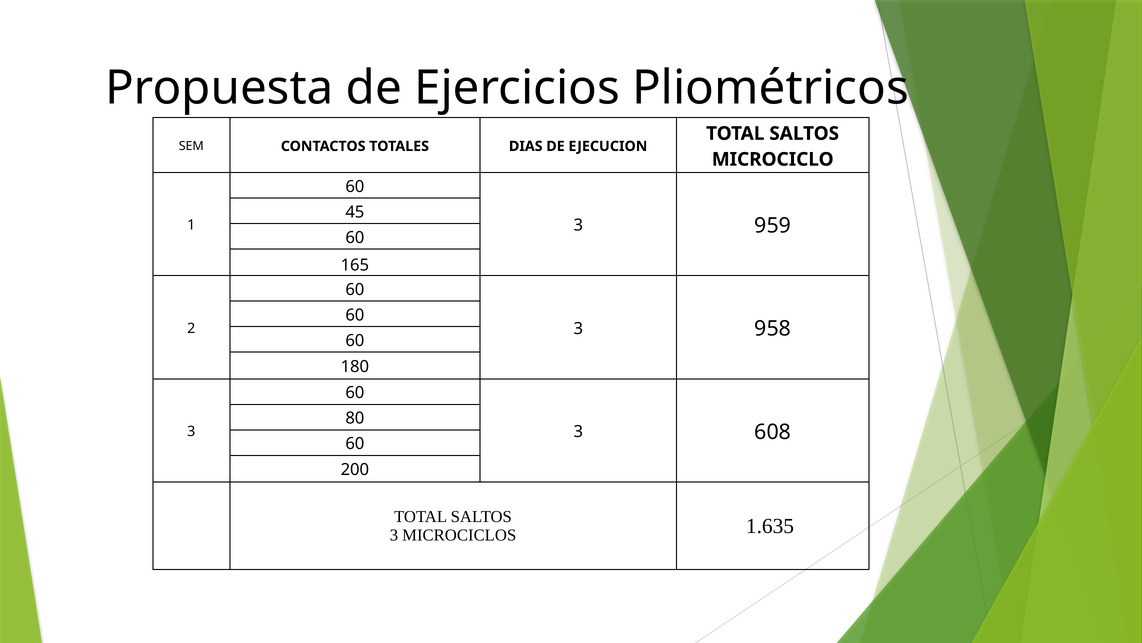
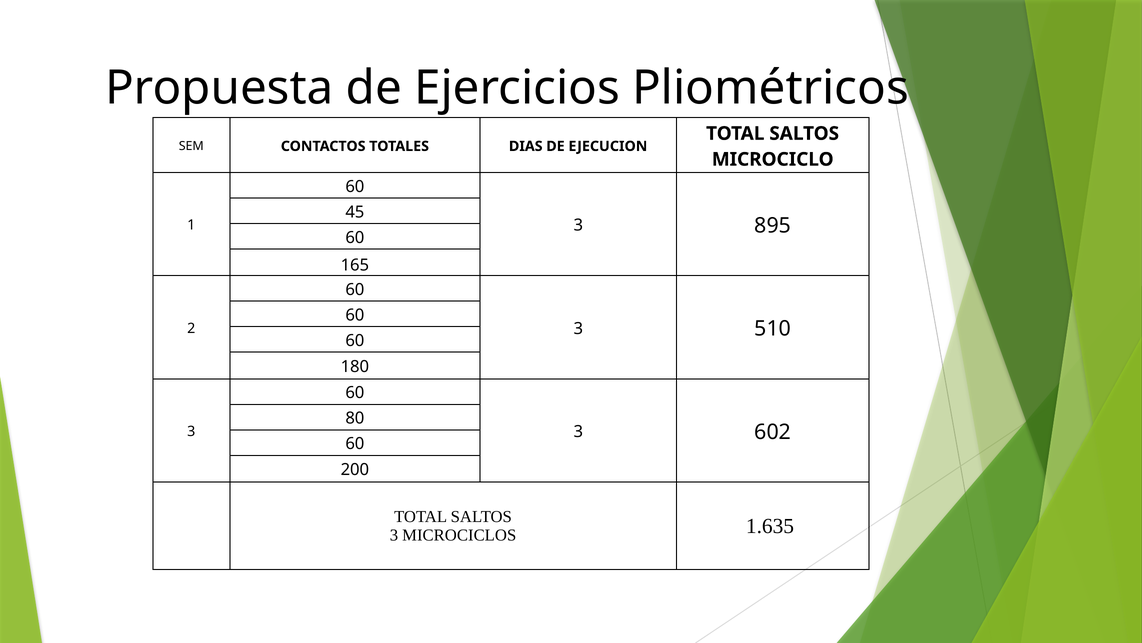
959: 959 -> 895
958: 958 -> 510
608: 608 -> 602
